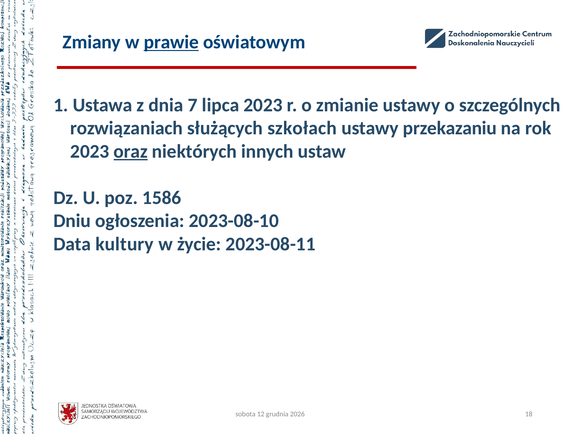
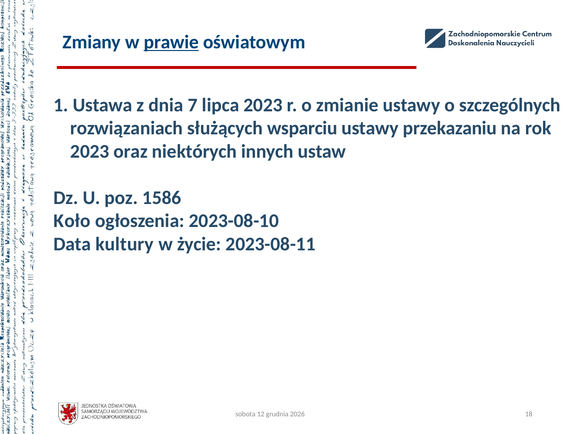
szkołach: szkołach -> wsparciu
oraz underline: present -> none
Dniu: Dniu -> Koło
